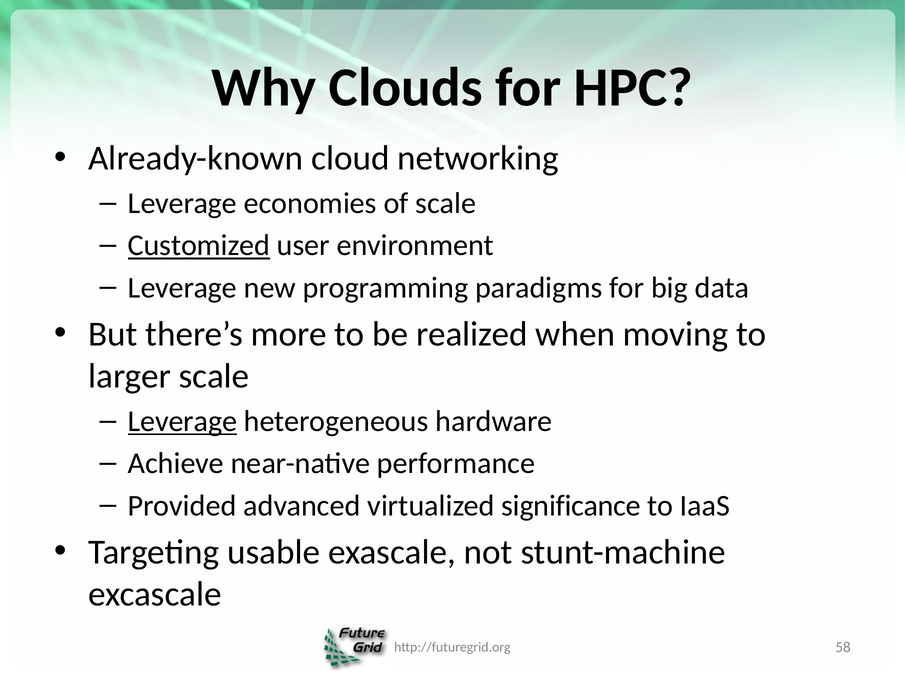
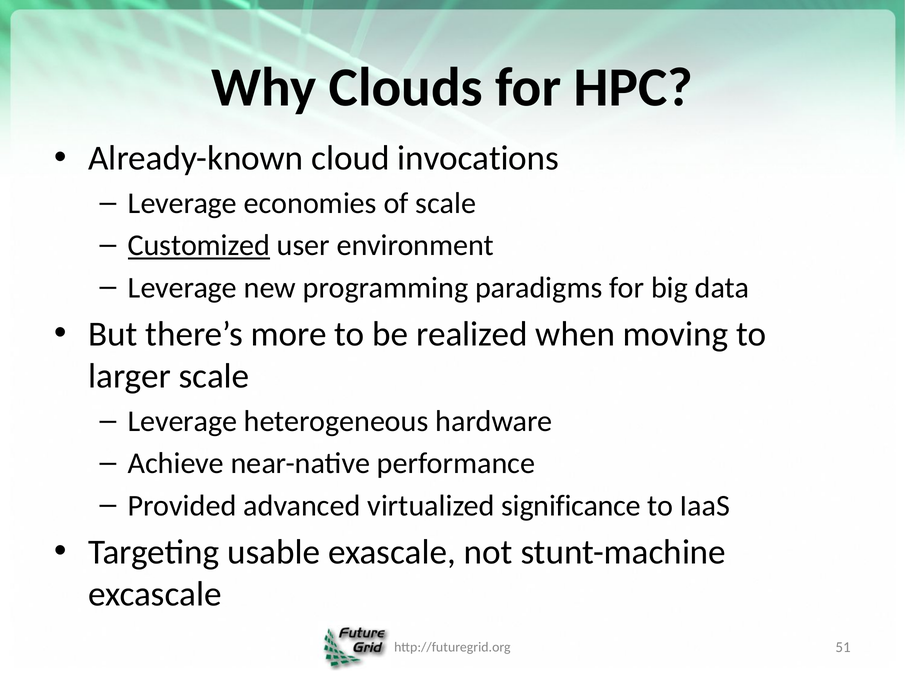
networking: networking -> invocations
Leverage at (182, 422) underline: present -> none
58: 58 -> 51
